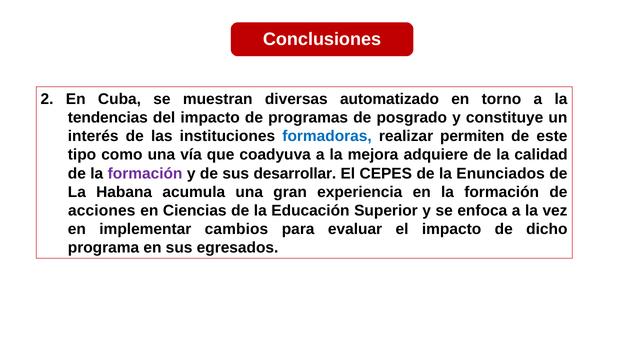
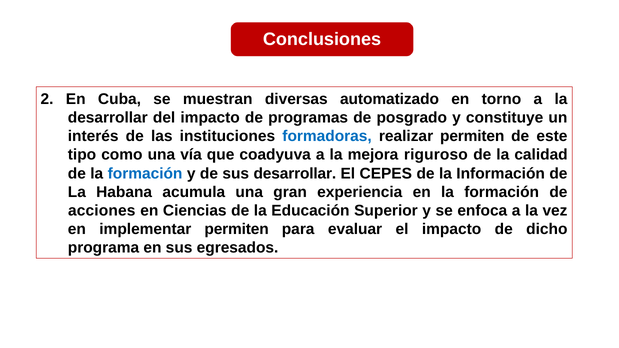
tendencias at (108, 118): tendencias -> desarrollar
adquiere: adquiere -> riguroso
formación at (145, 174) colour: purple -> blue
Enunciados: Enunciados -> Información
implementar cambios: cambios -> permiten
